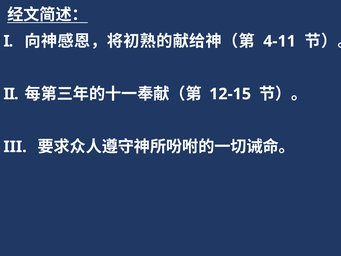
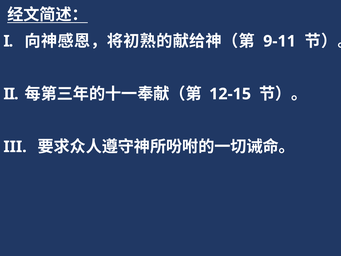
4-11: 4-11 -> 9-11
